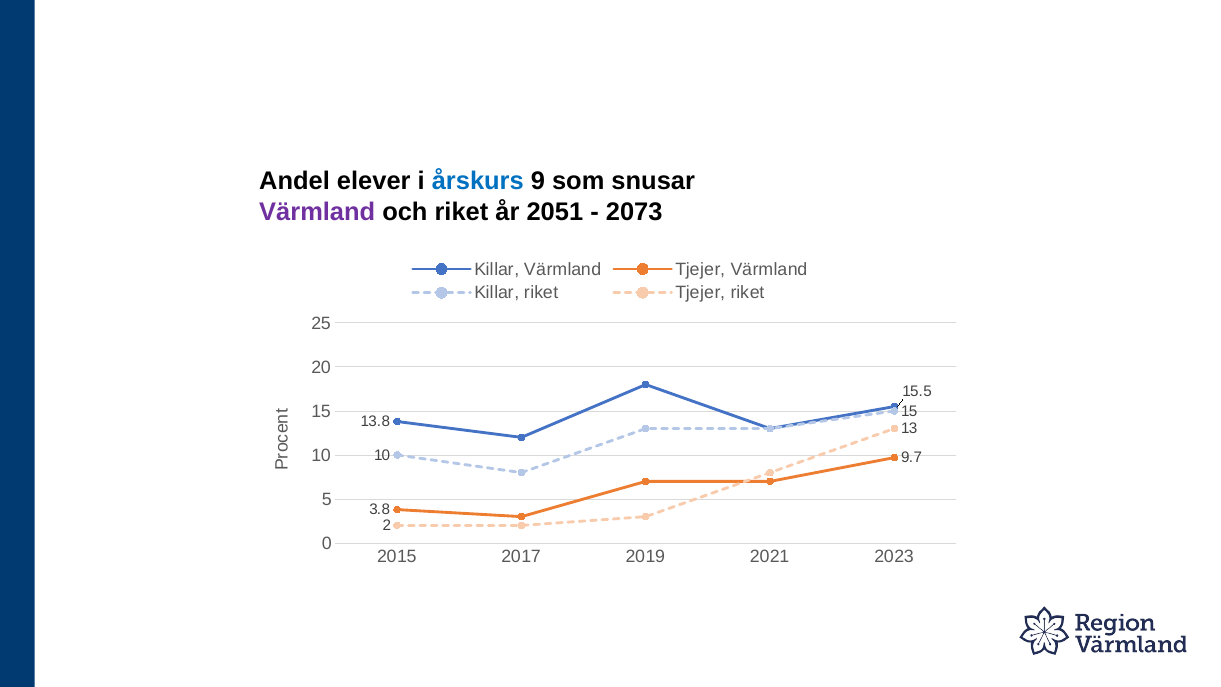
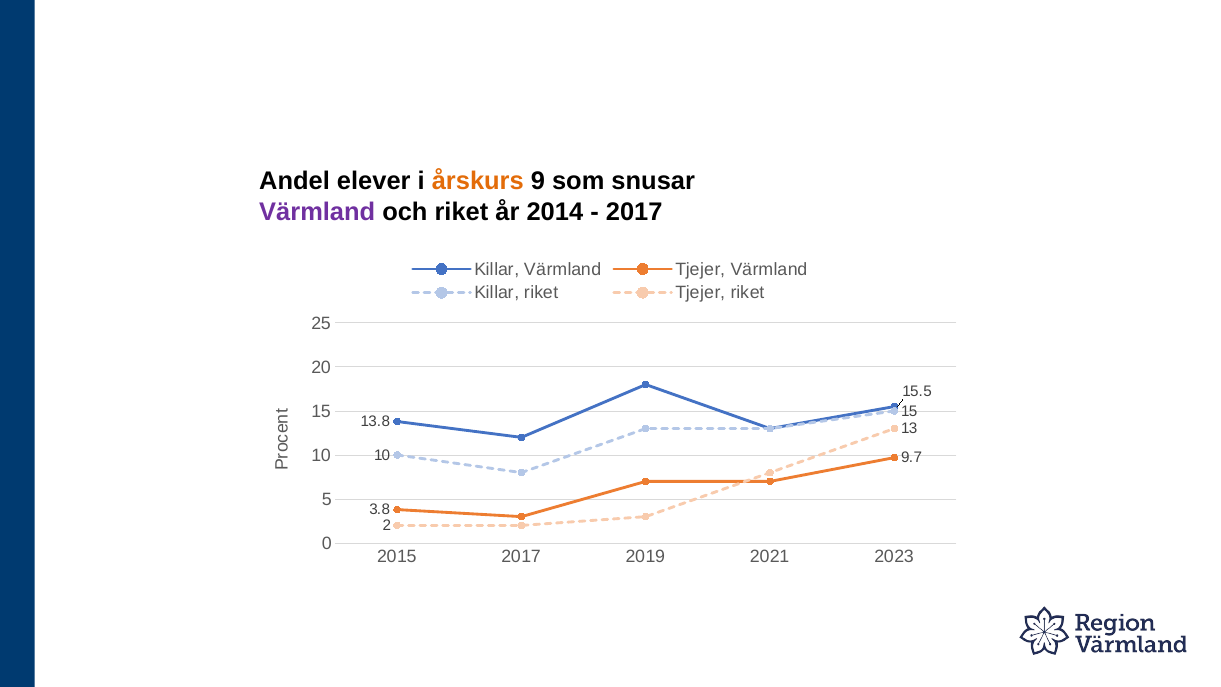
årskurs colour: blue -> orange
2051: 2051 -> 2014
2073 at (634, 212): 2073 -> 2017
